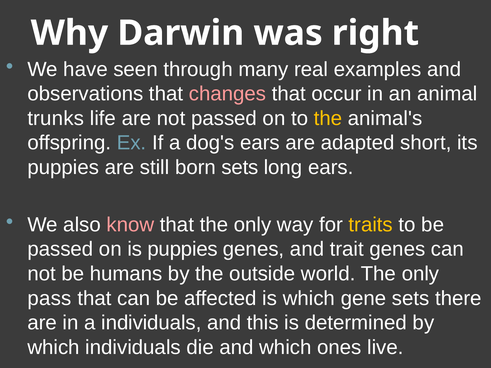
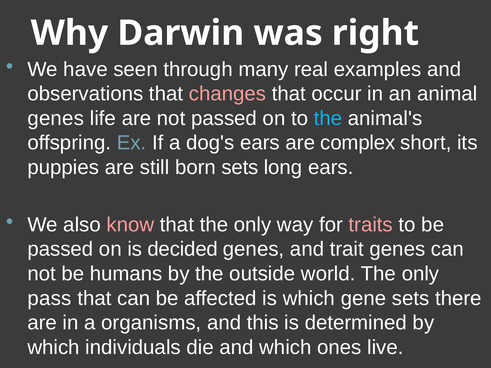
trunks at (56, 118): trunks -> genes
the at (328, 118) colour: yellow -> light blue
adapted: adapted -> complex
traits colour: yellow -> pink
is puppies: puppies -> decided
a individuals: individuals -> organisms
